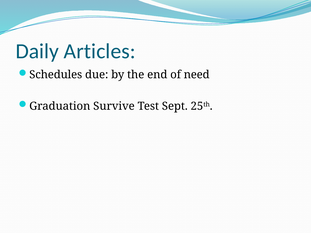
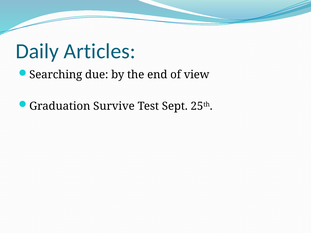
Schedules: Schedules -> Searching
need: need -> view
